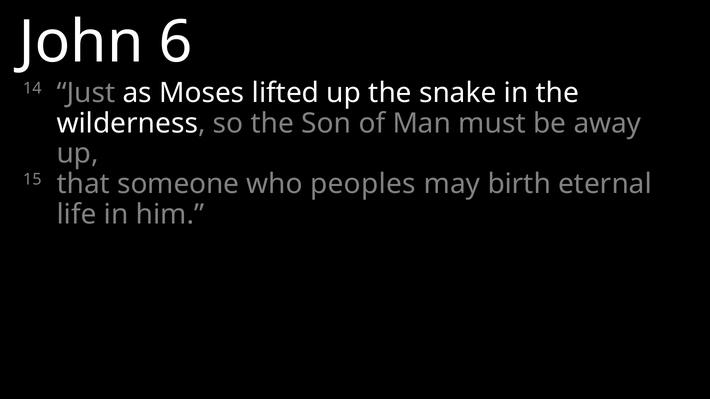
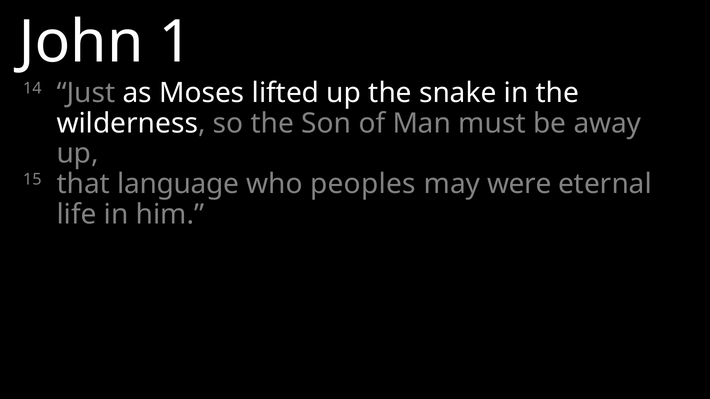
6: 6 -> 1
someone: someone -> language
birth: birth -> were
